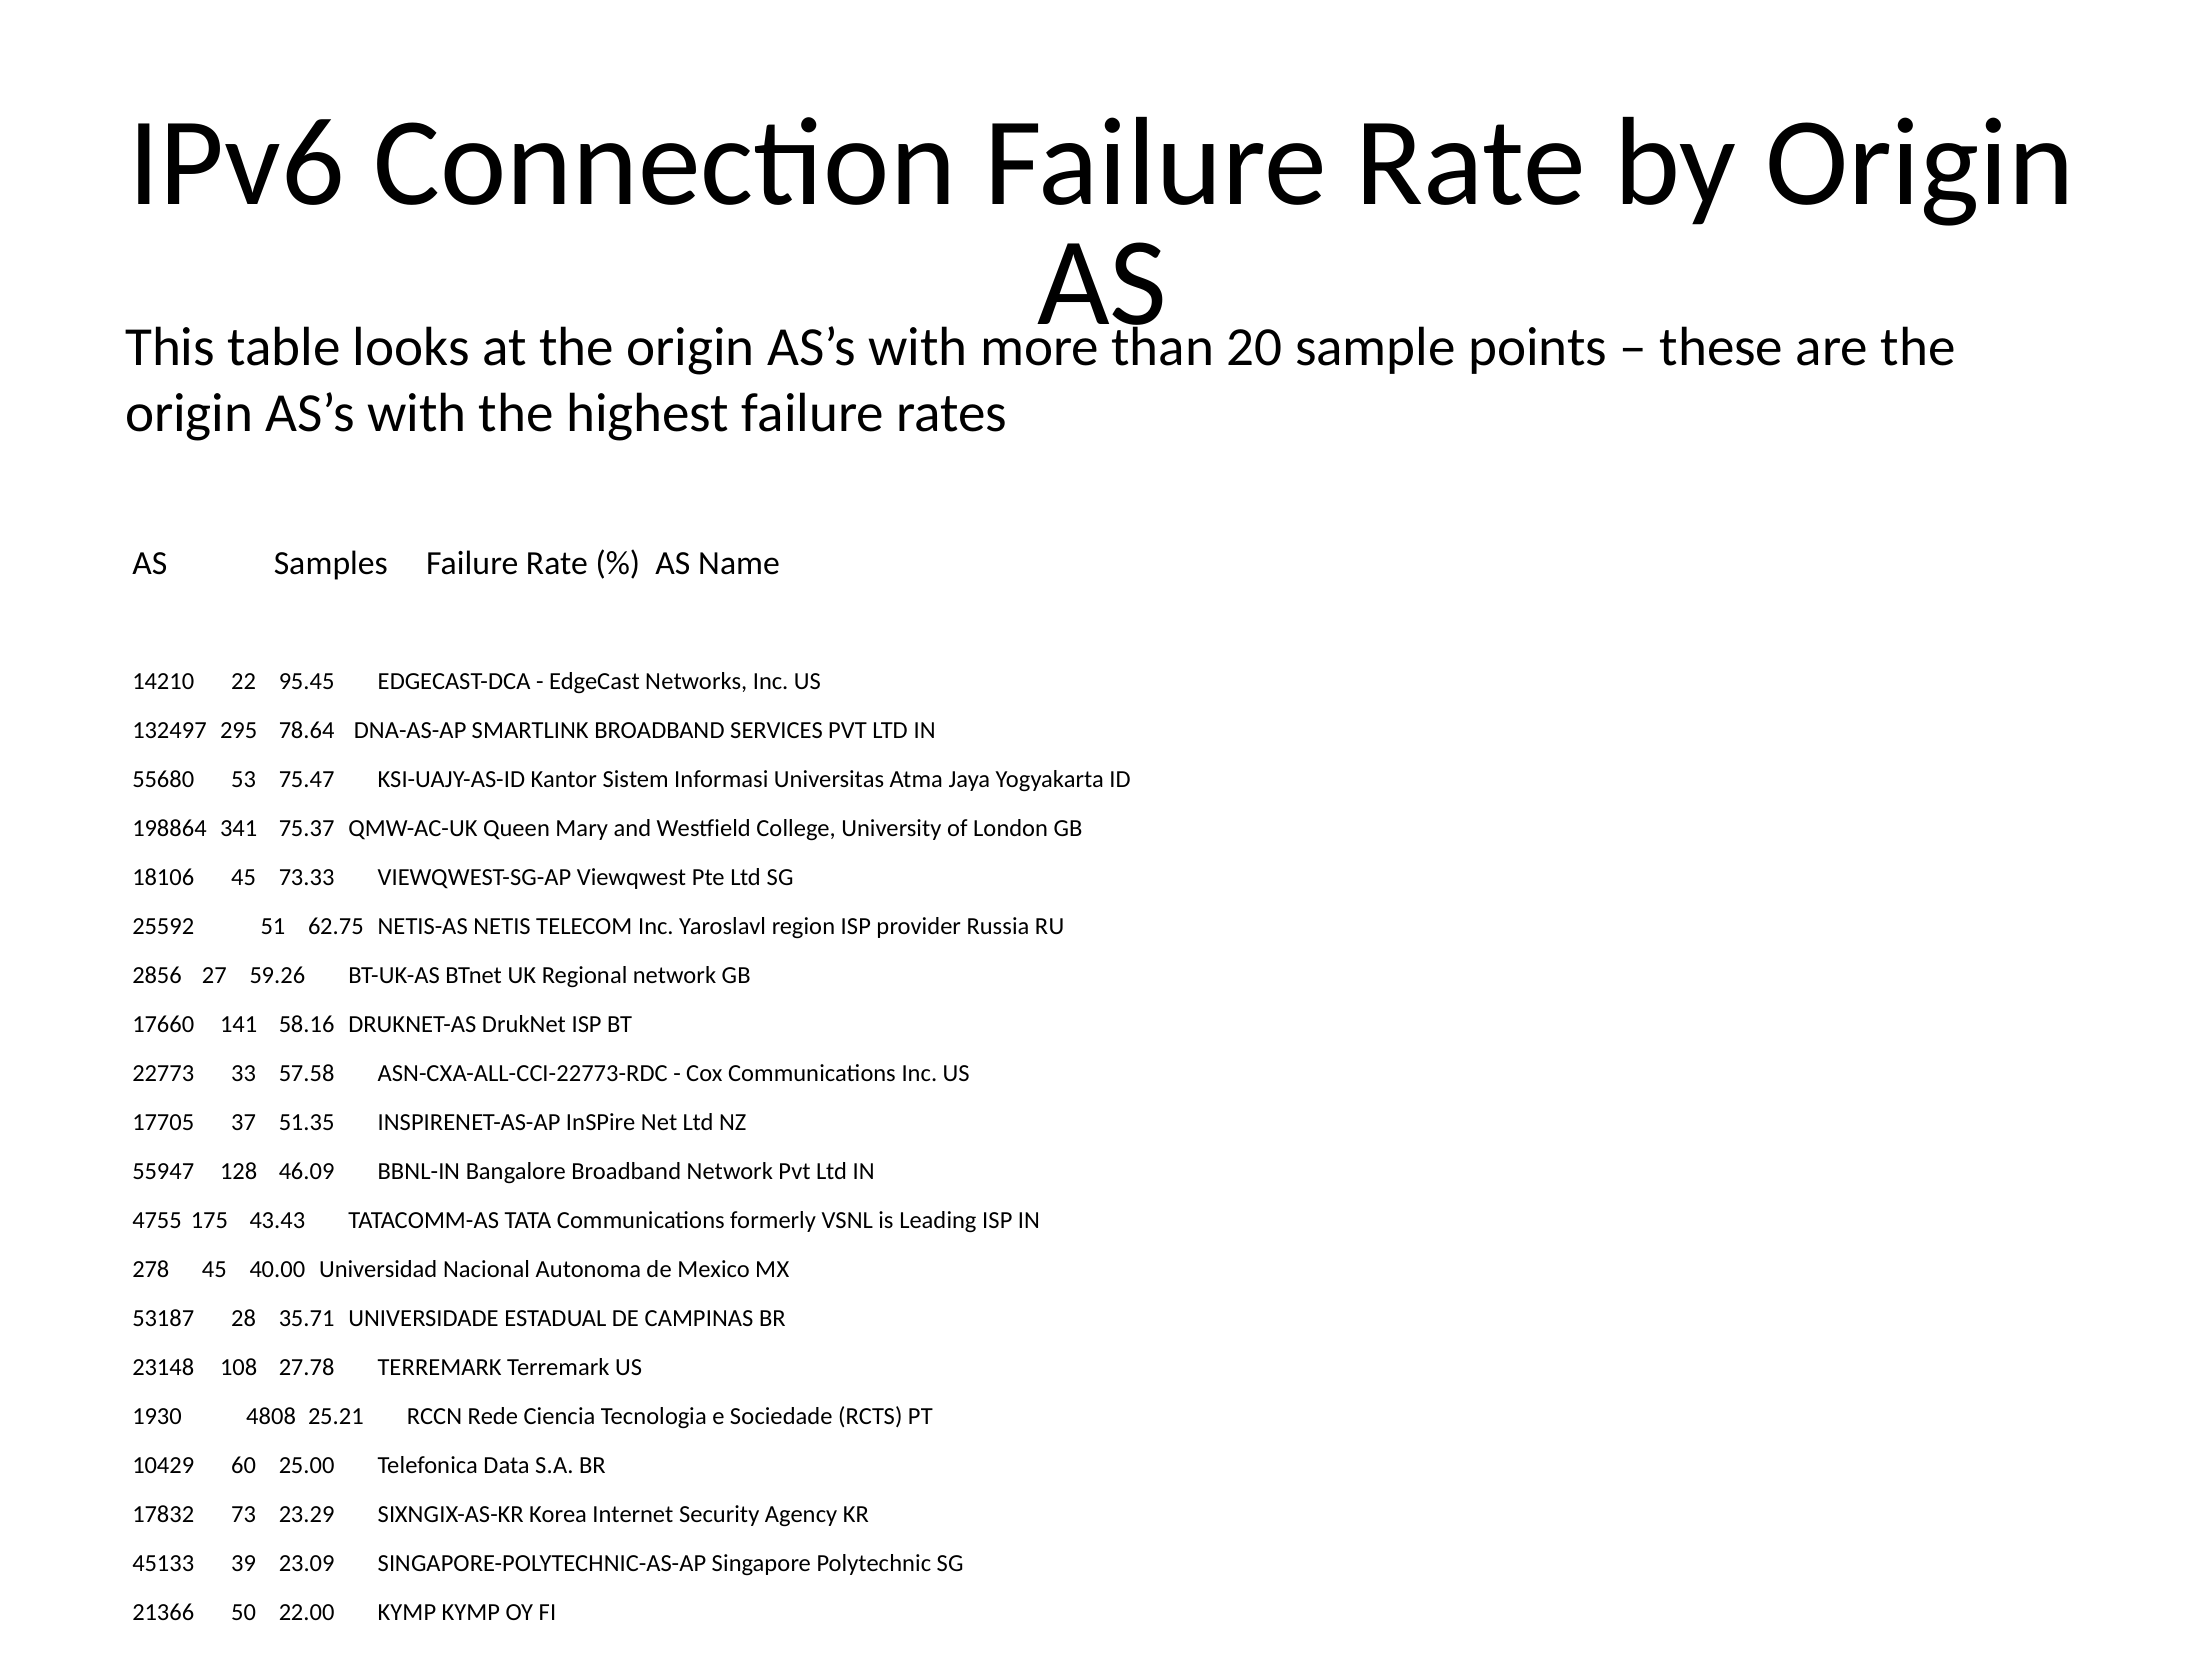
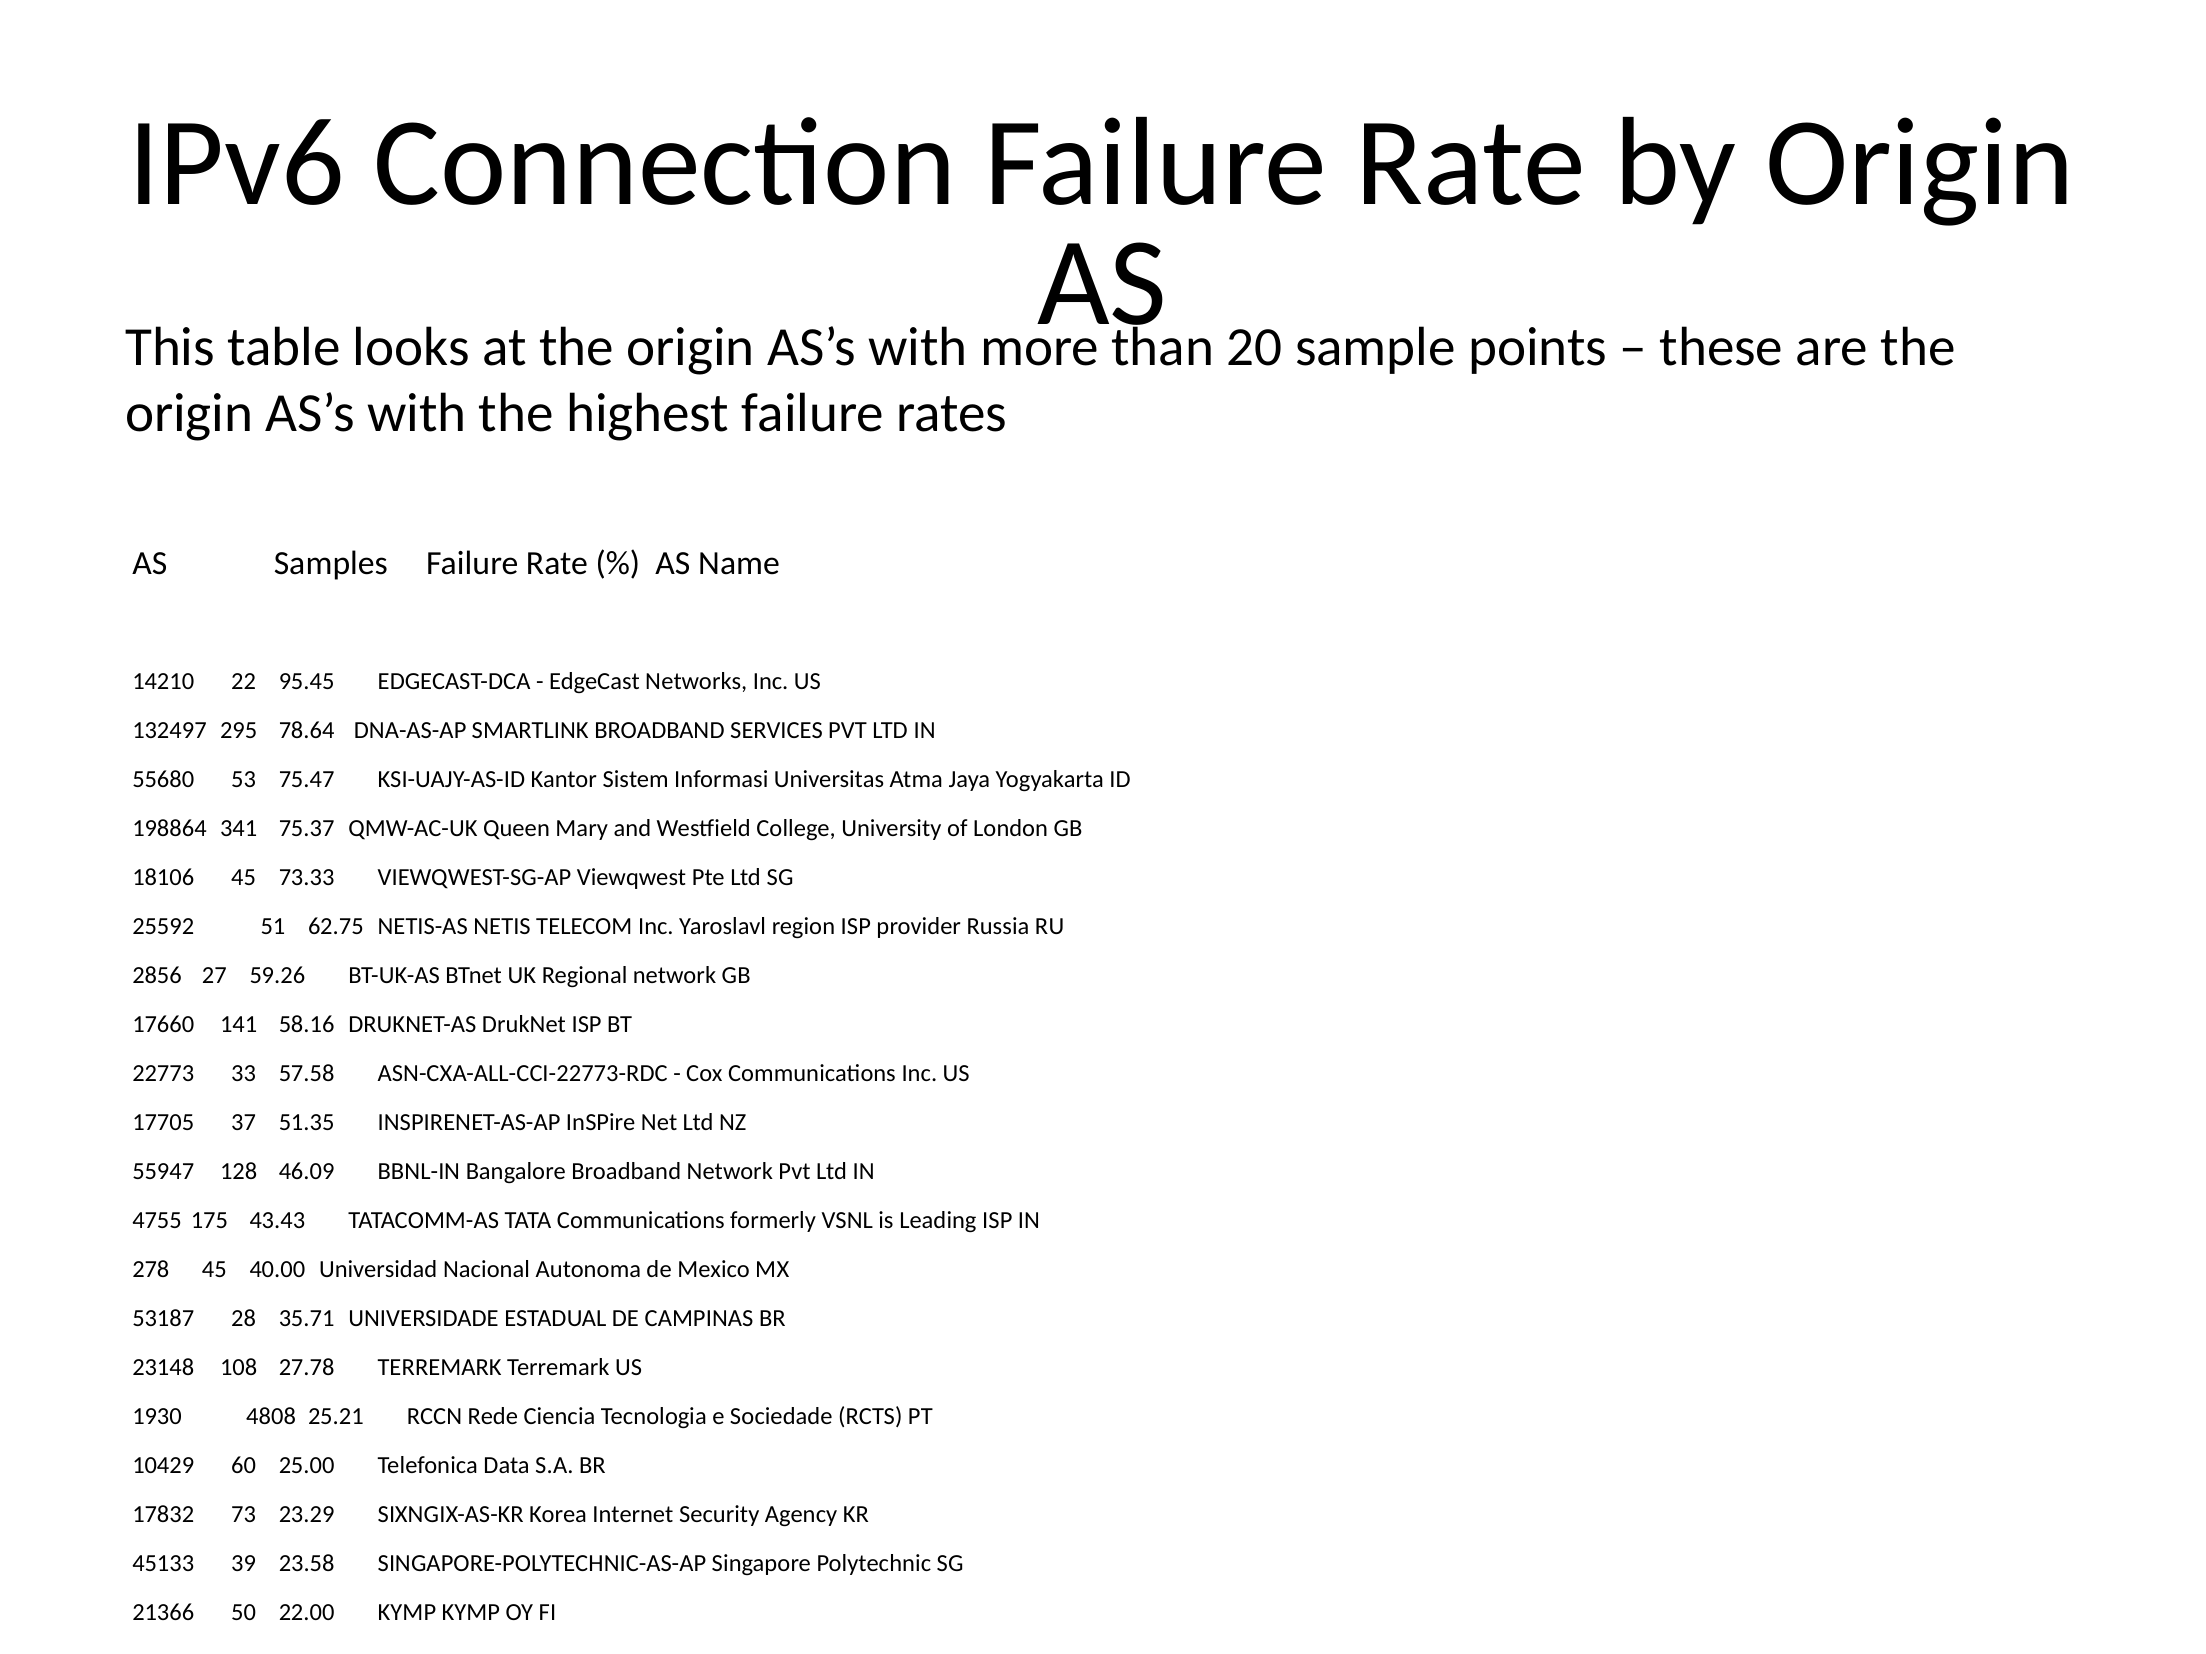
23.09: 23.09 -> 23.58
